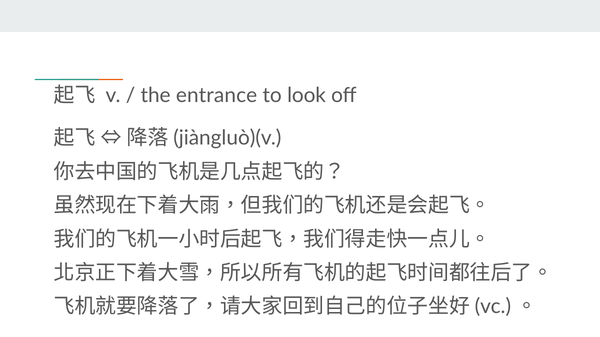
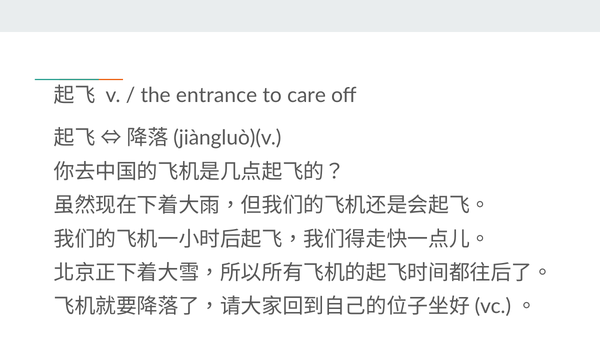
look: look -> care
